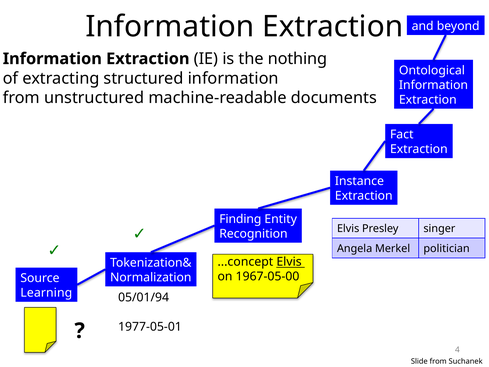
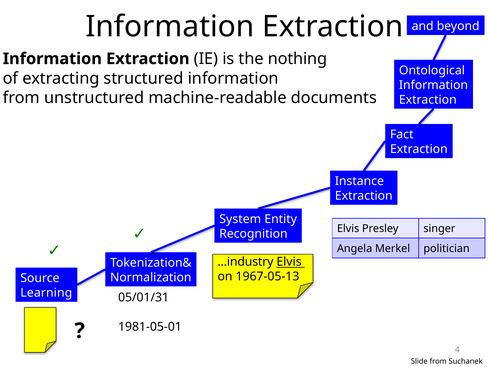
Finding: Finding -> System
...concept: ...concept -> ...industry
1967-05-00: 1967-05-00 -> 1967-05-13
05/01/94: 05/01/94 -> 05/01/31
1977-05-01: 1977-05-01 -> 1981-05-01
